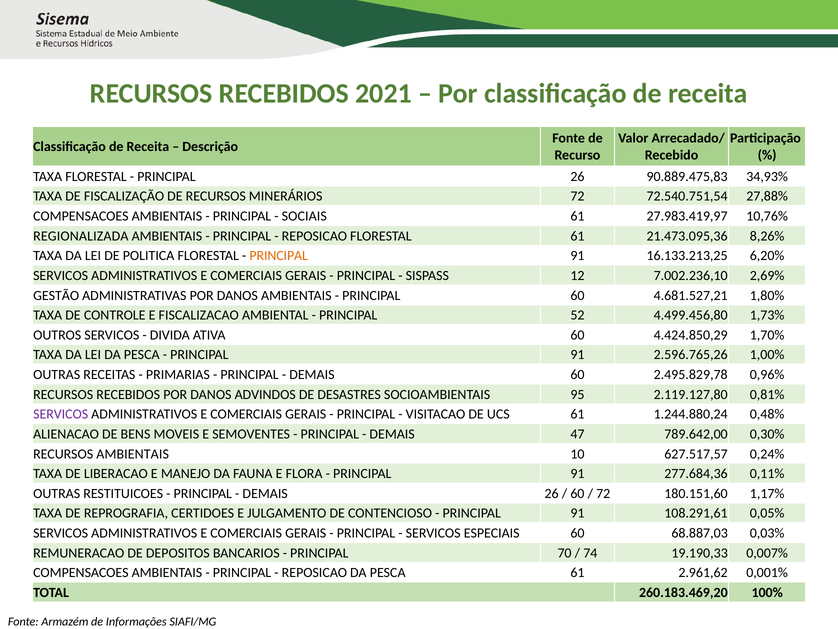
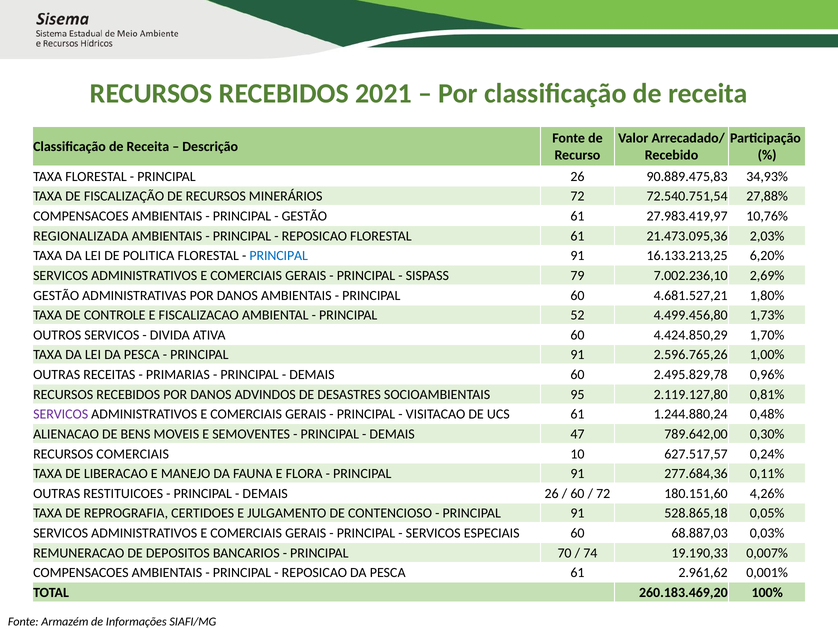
SOCIAIS at (304, 216): SOCIAIS -> GESTÃO
8,26%: 8,26% -> 2,03%
PRINCIPAL at (279, 256) colour: orange -> blue
12: 12 -> 79
RECURSOS AMBIENTAIS: AMBIENTAIS -> COMERCIAIS
1,17%: 1,17% -> 4,26%
108.291,61: 108.291,61 -> 528.865,18
